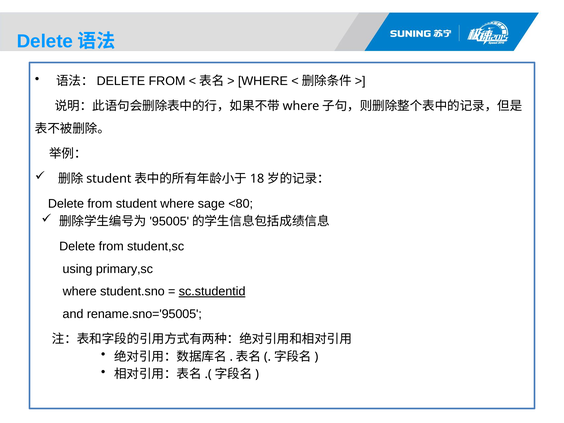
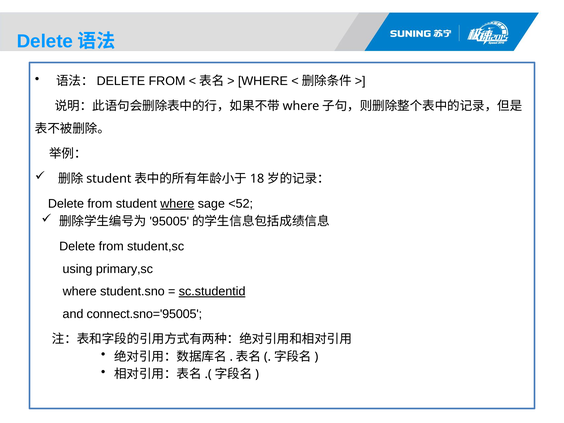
where at (177, 204) underline: none -> present
<80: <80 -> <52
rename.sno='95005: rename.sno='95005 -> connect.sno='95005
